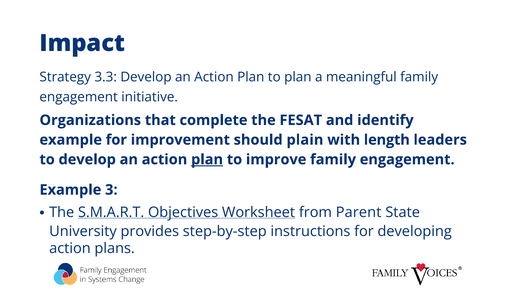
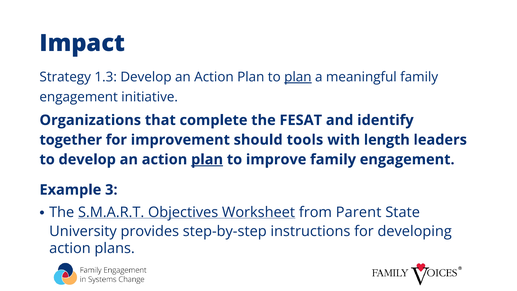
3.3: 3.3 -> 1.3
plan at (298, 77) underline: none -> present
example at (71, 140): example -> together
plain: plain -> tools
